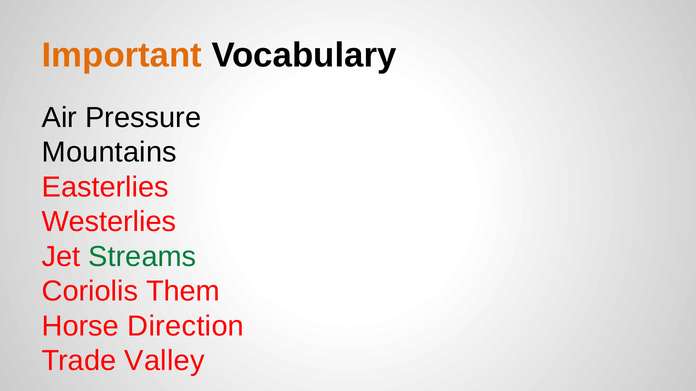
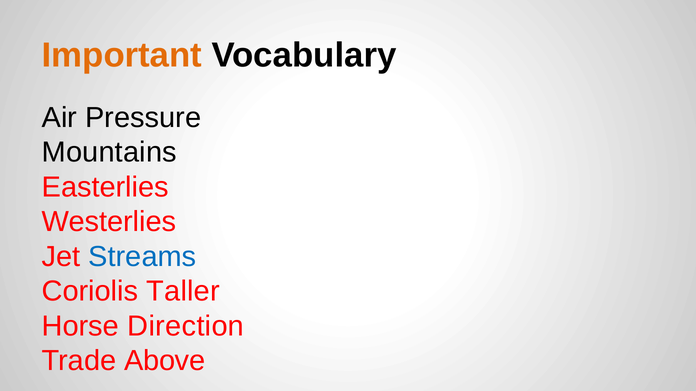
Streams colour: green -> blue
Them: Them -> Taller
Valley: Valley -> Above
